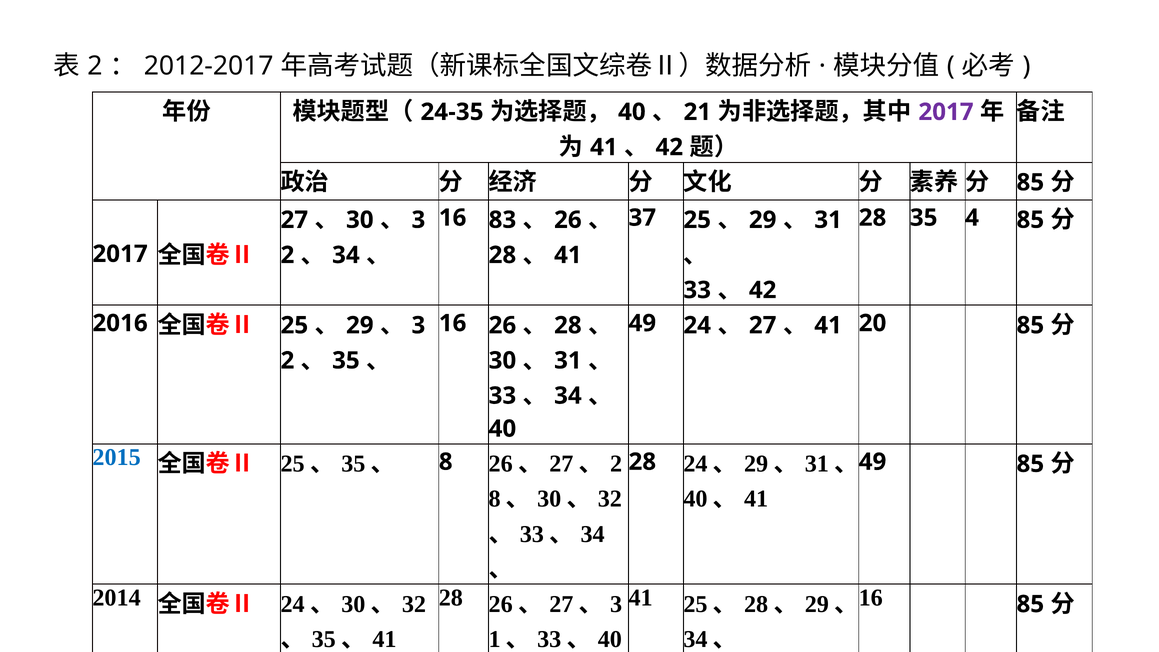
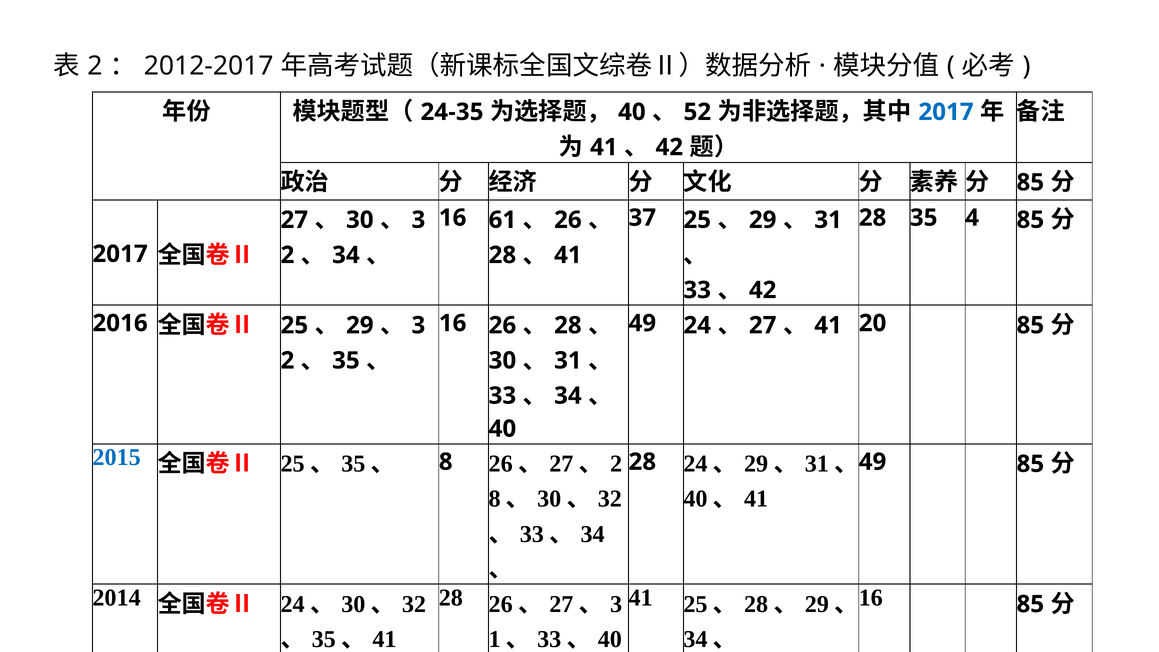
21: 21 -> 52
2017 at (946, 112) colour: purple -> blue
83: 83 -> 61
